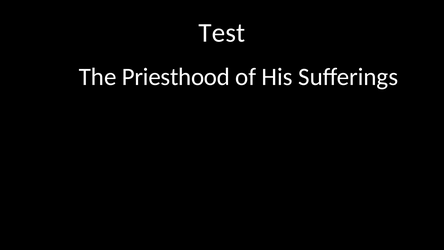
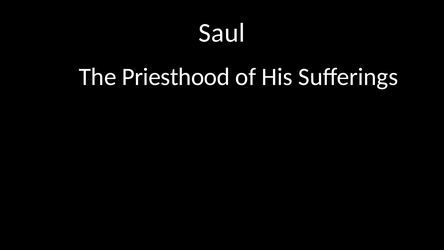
Test: Test -> Saul
